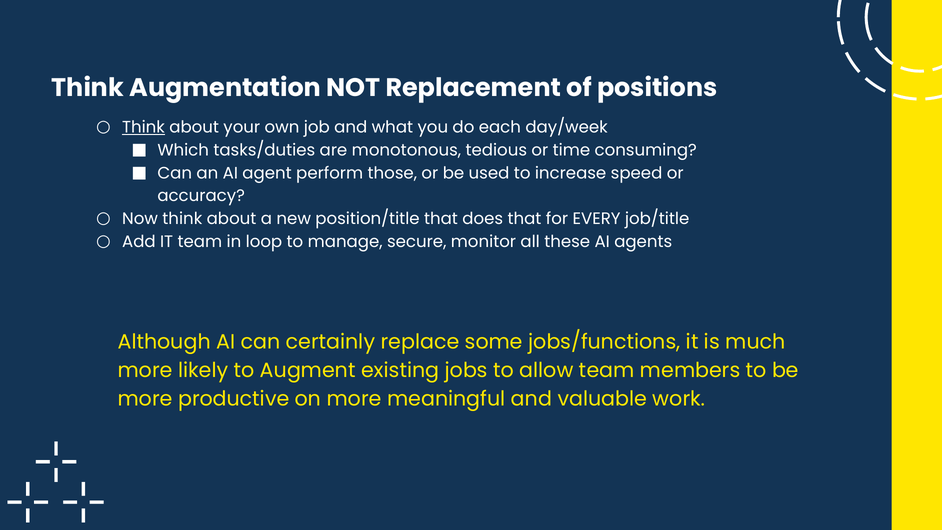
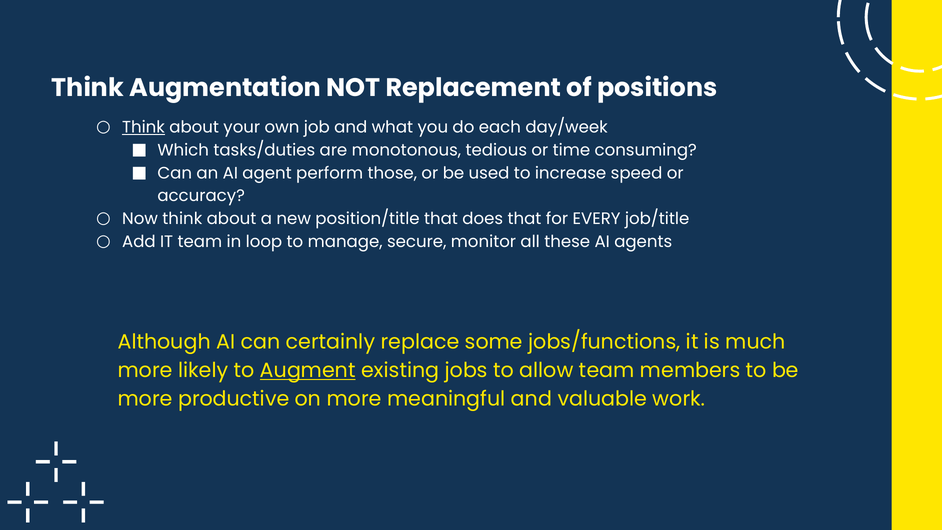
Augment underline: none -> present
